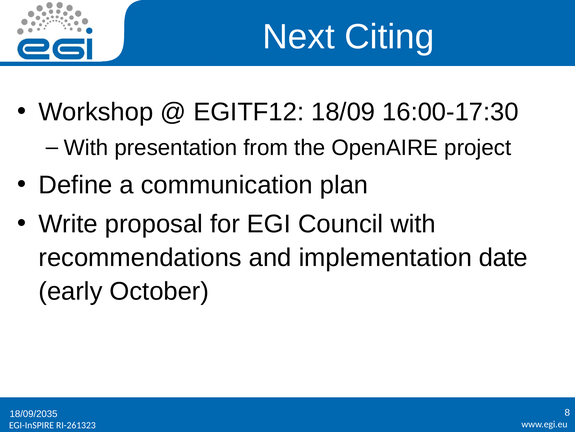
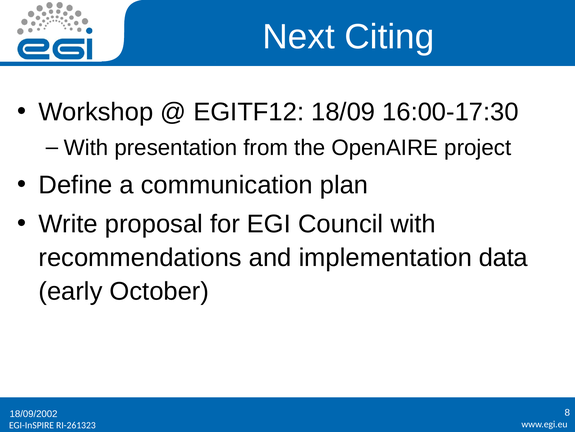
date: date -> data
18/09/2035: 18/09/2035 -> 18/09/2002
